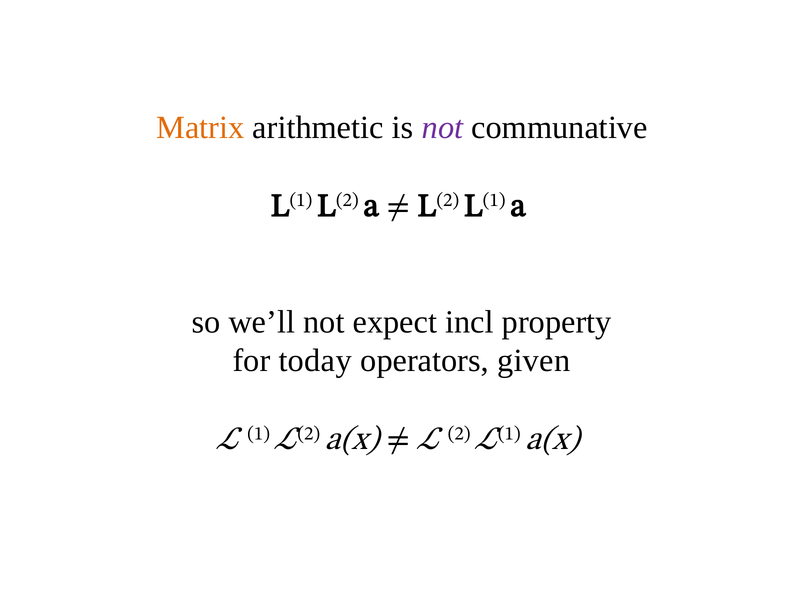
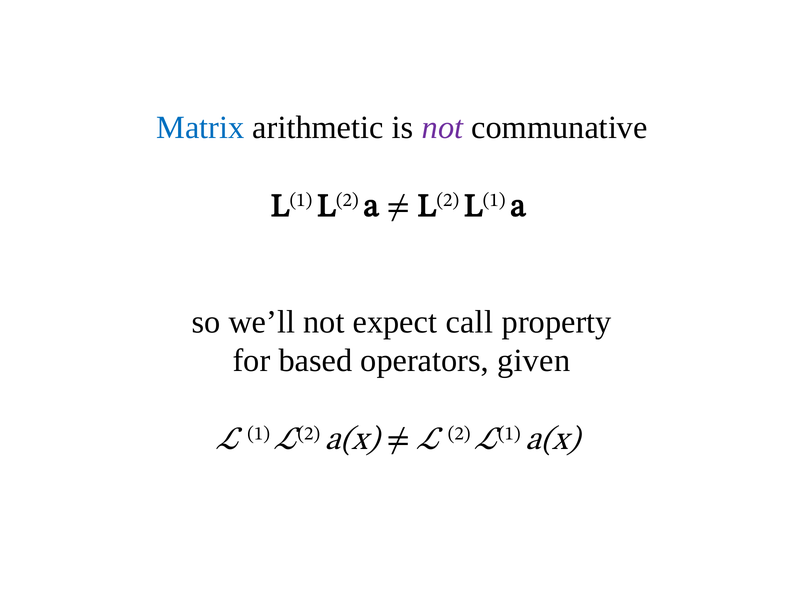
Matrix colour: orange -> blue
incl: incl -> call
today: today -> based
